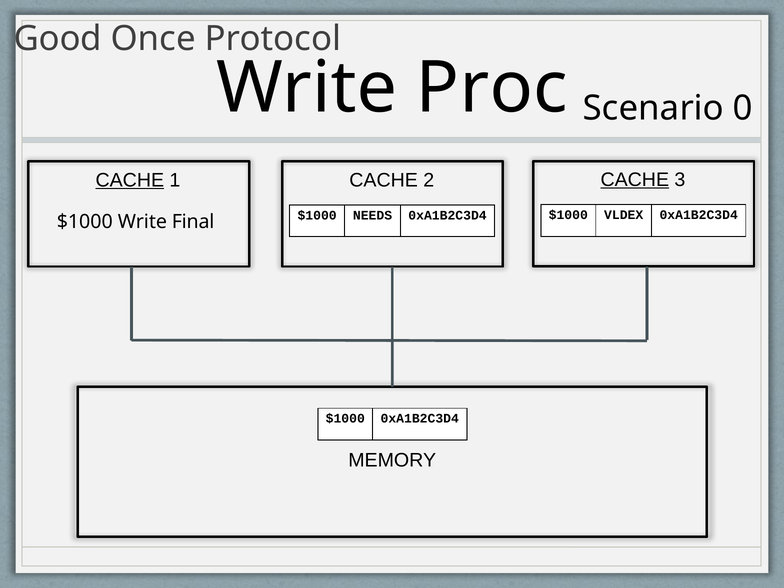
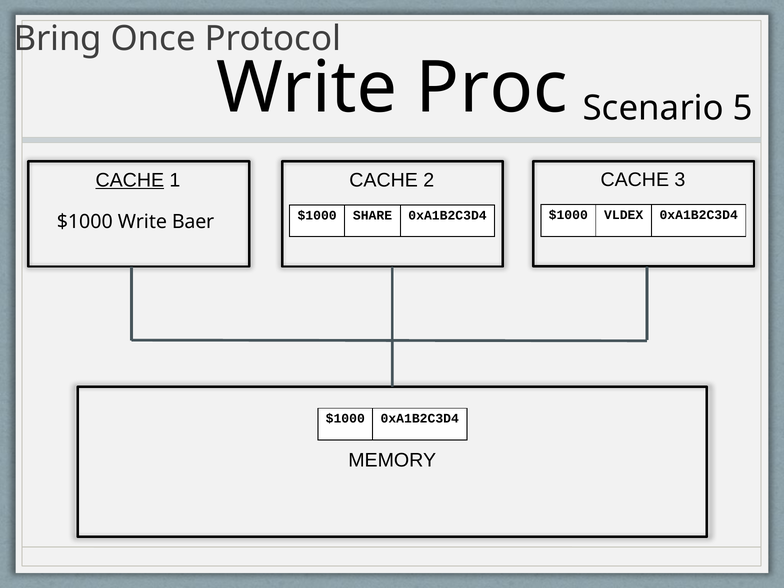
Good: Good -> Bring
0: 0 -> 5
CACHE at (635, 180) underline: present -> none
NEEDS: NEEDS -> SHARE
Final: Final -> Baer
